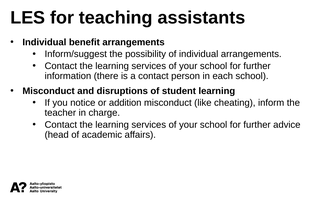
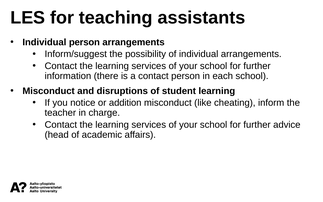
Individual benefit: benefit -> person
